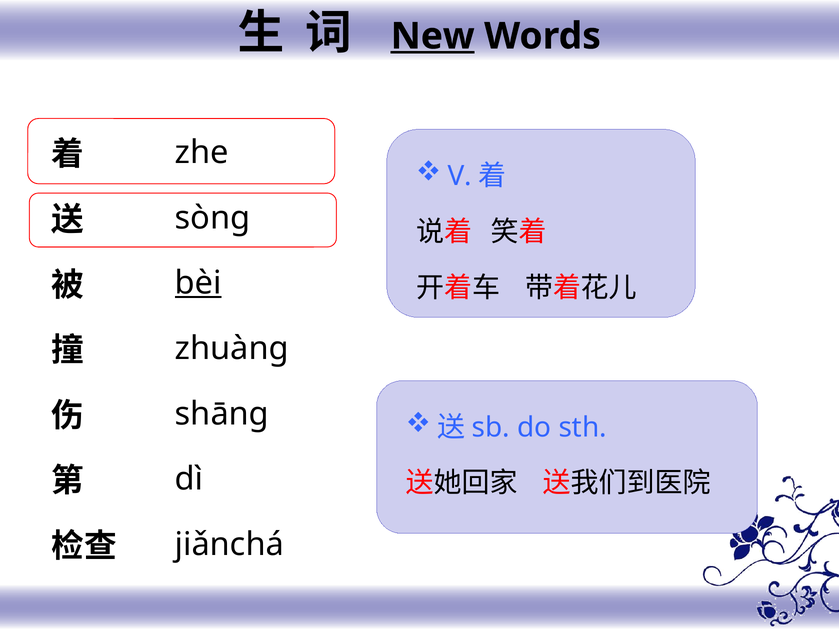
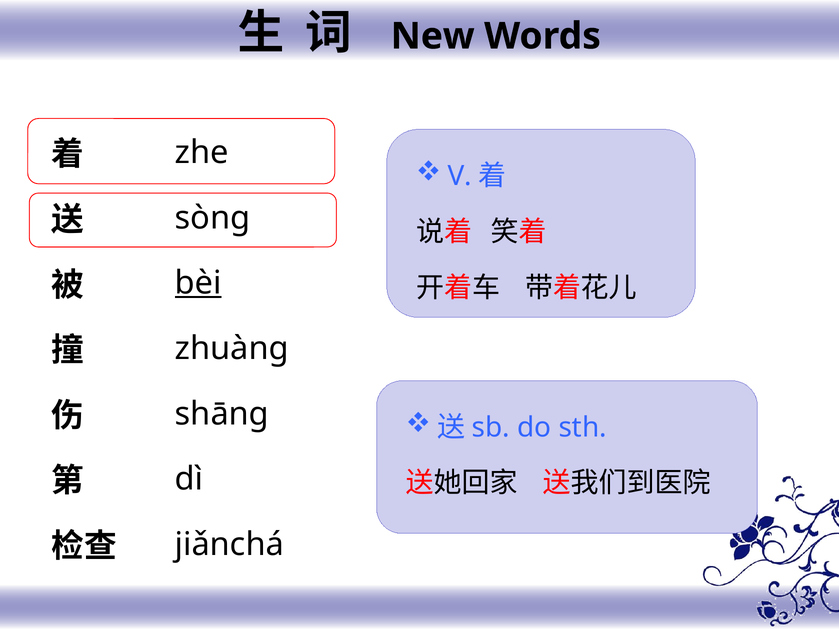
New underline: present -> none
